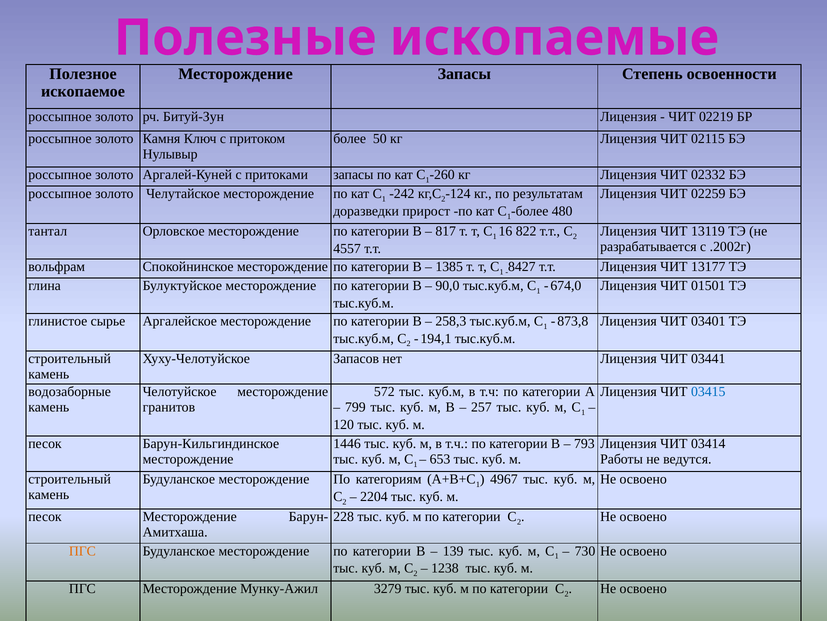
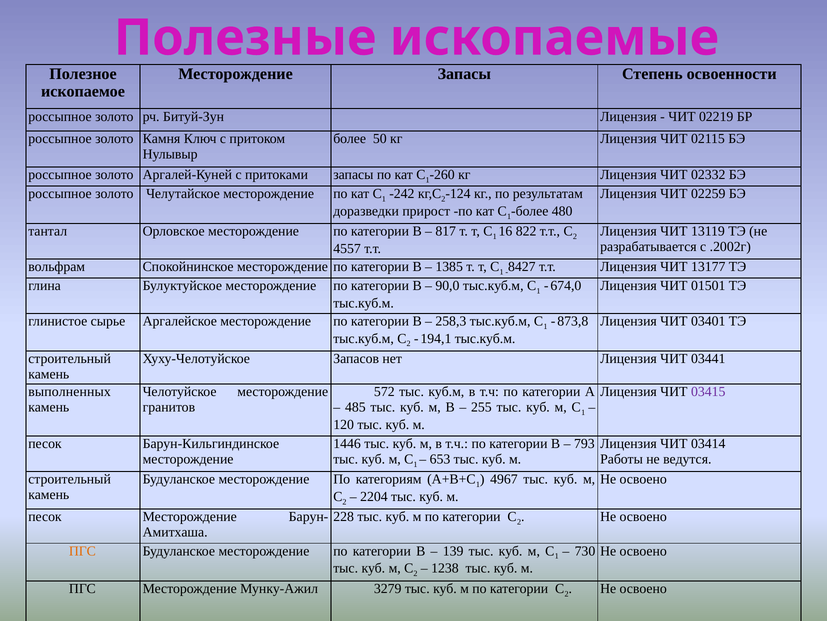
водозаборные: водозаборные -> выполненных
03415 colour: blue -> purple
799: 799 -> 485
257: 257 -> 255
